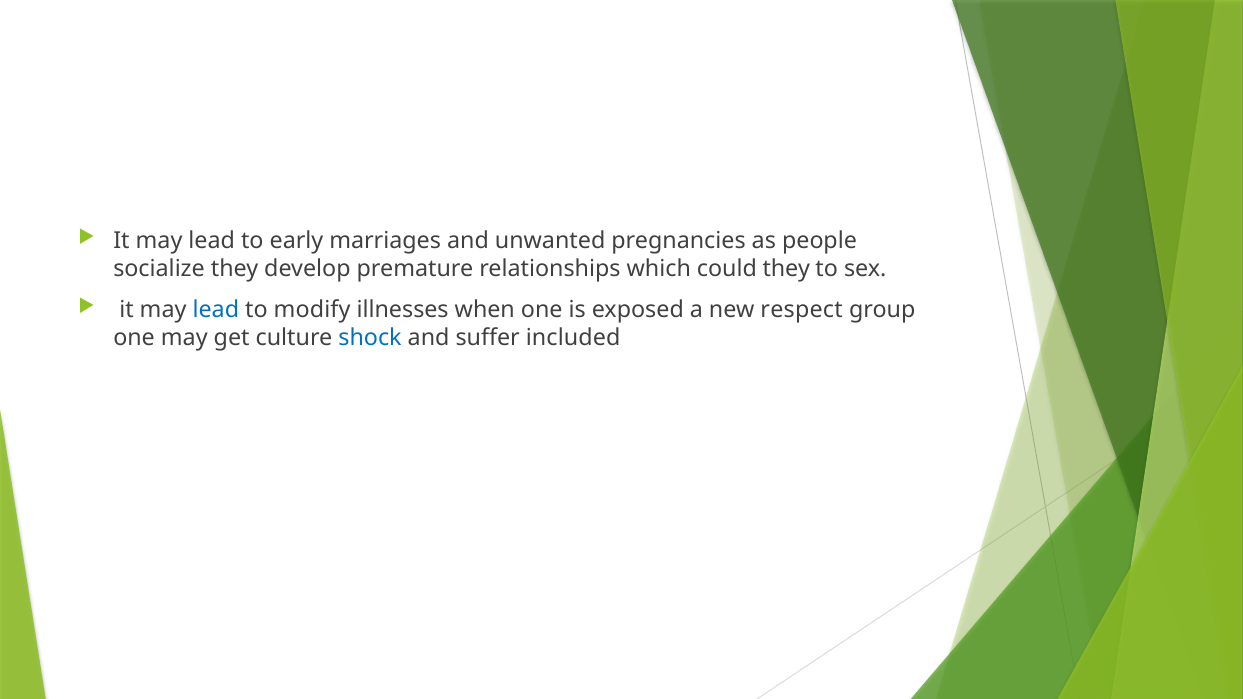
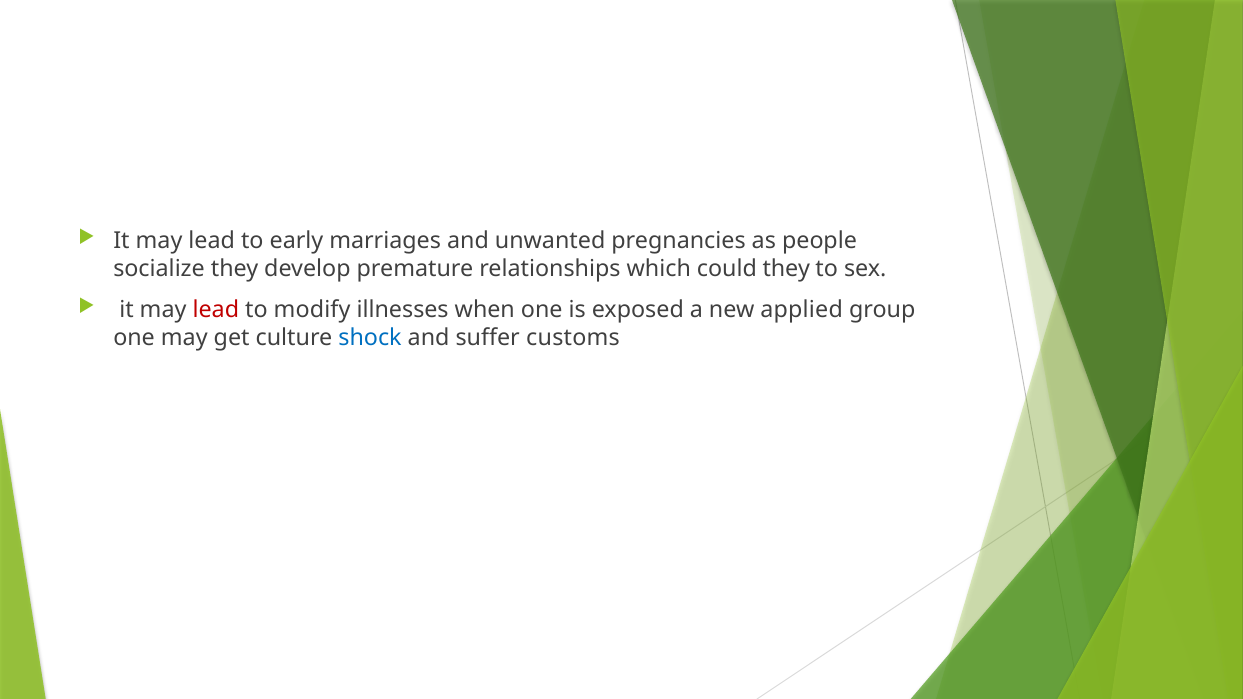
lead at (216, 309) colour: blue -> red
respect: respect -> applied
included: included -> customs
